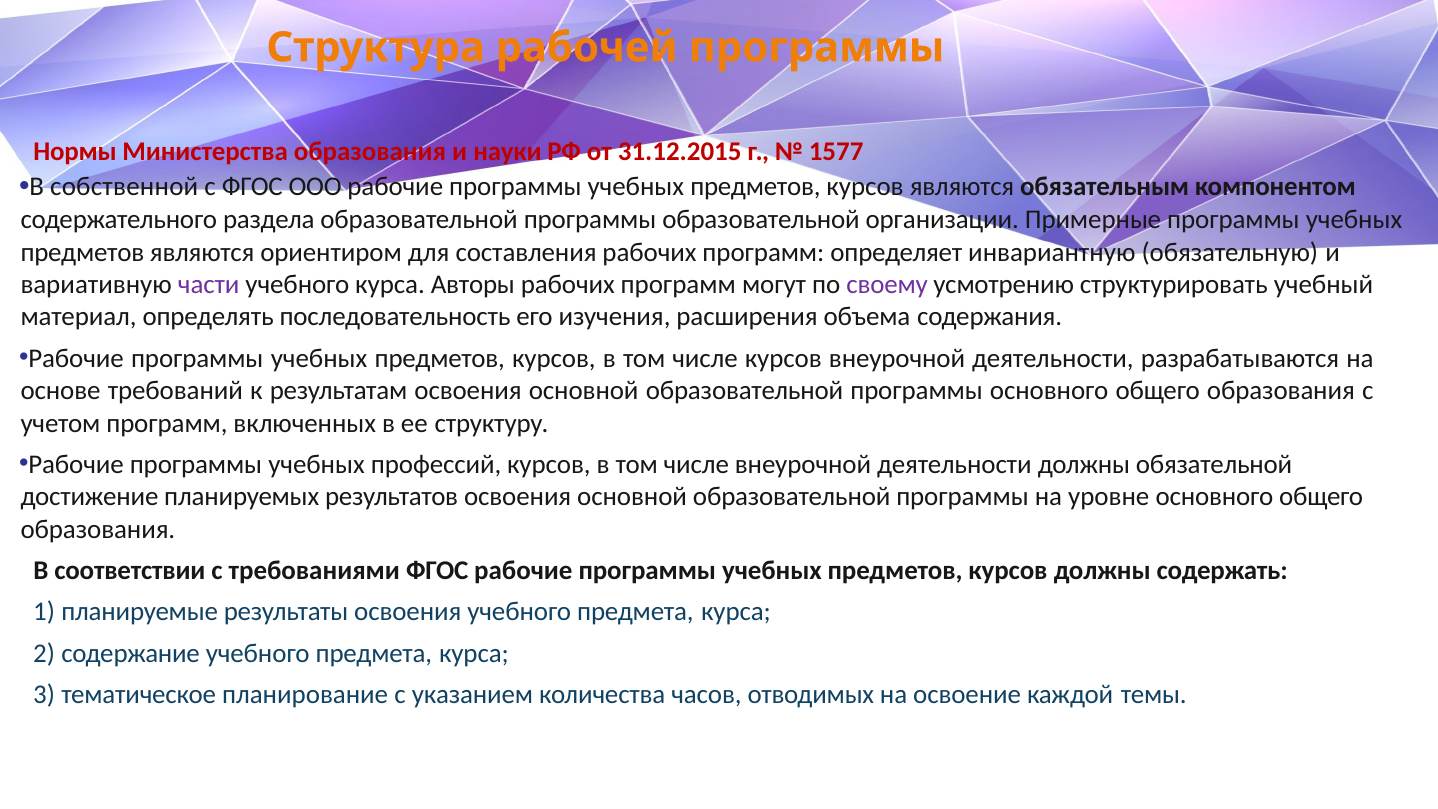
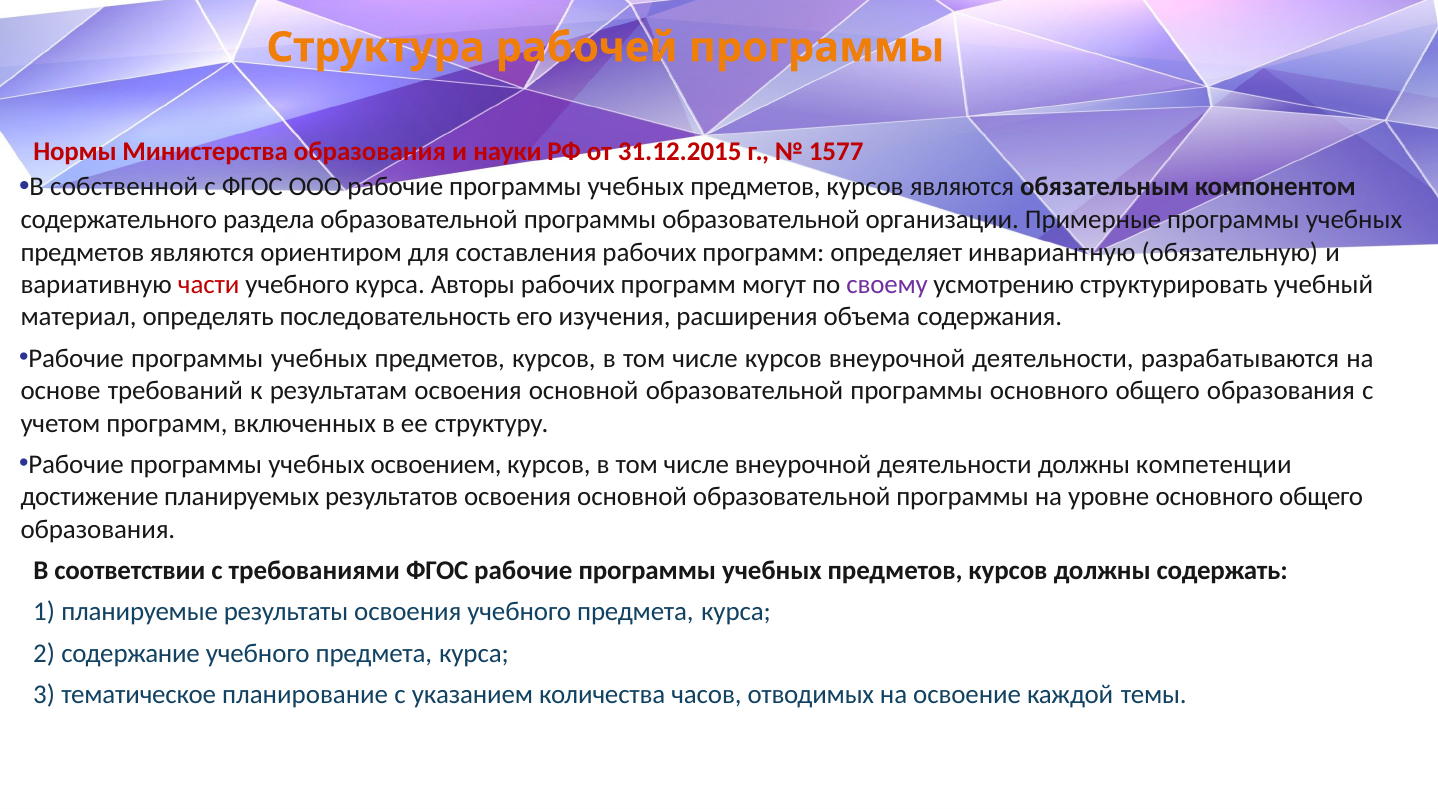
части colour: purple -> red
профессий: профессий -> освоением
обязательной: обязательной -> компетенции
